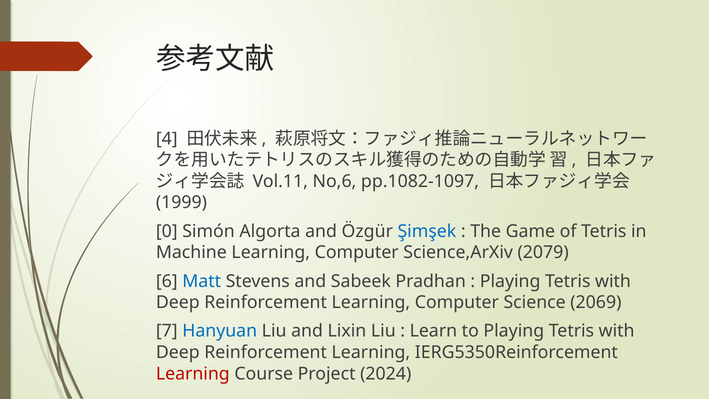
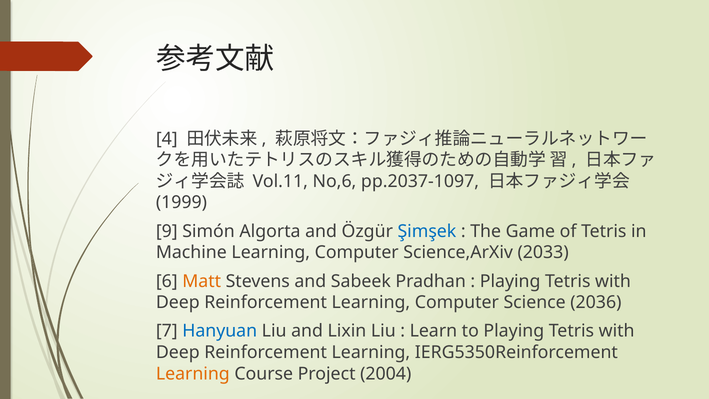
pp.1082-1097: pp.1082-1097 -> pp.2037-1097
0: 0 -> 9
2079: 2079 -> 2033
Matt colour: blue -> orange
2069: 2069 -> 2036
Learning at (193, 373) colour: red -> orange
2024: 2024 -> 2004
